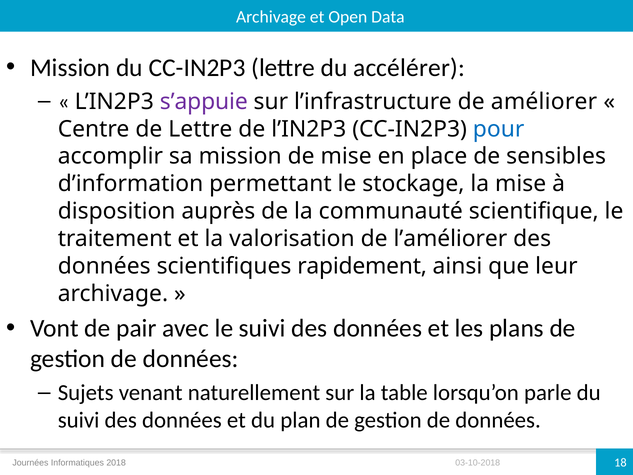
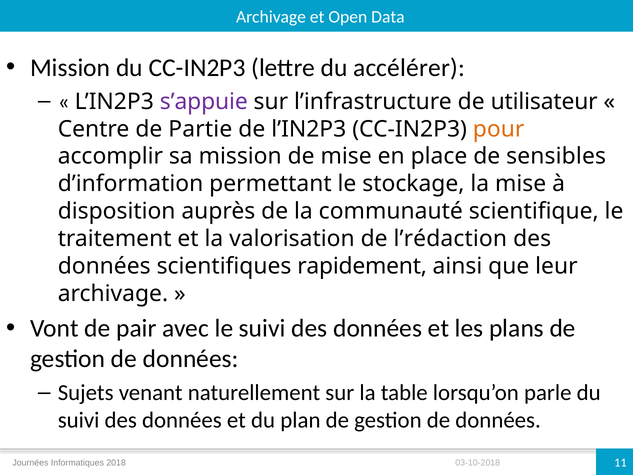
améliorer: améliorer -> utilisateur
de Lettre: Lettre -> Partie
pour colour: blue -> orange
l’améliorer: l’améliorer -> l’rédaction
18: 18 -> 11
